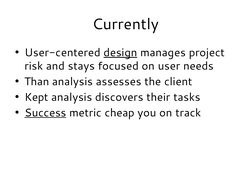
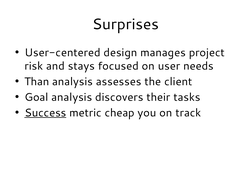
Currently: Currently -> Surprises
design underline: present -> none
Kept: Kept -> Goal
